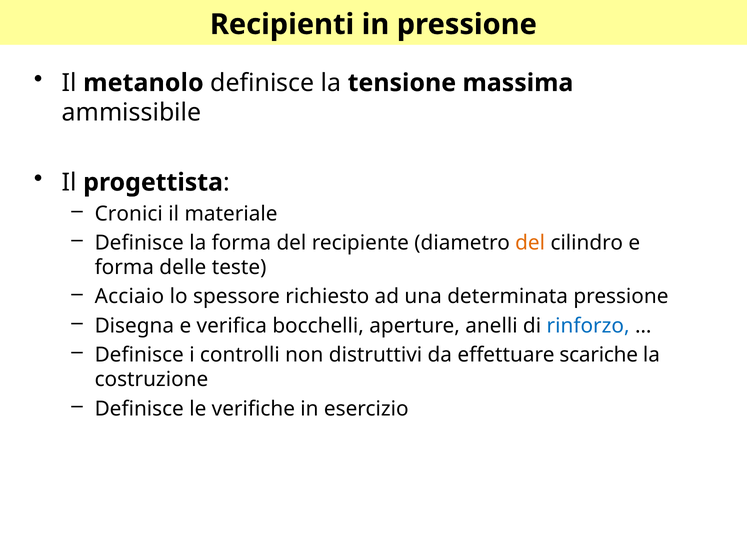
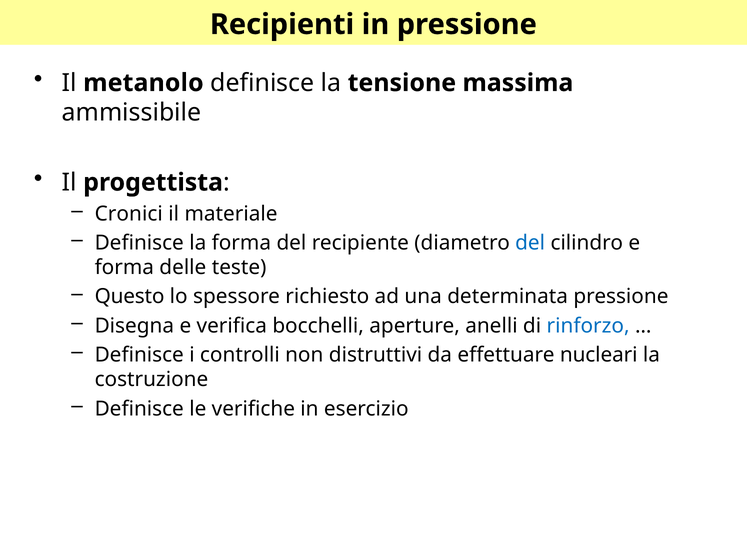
del at (530, 243) colour: orange -> blue
Acciaio: Acciaio -> Questo
scariche: scariche -> nucleari
